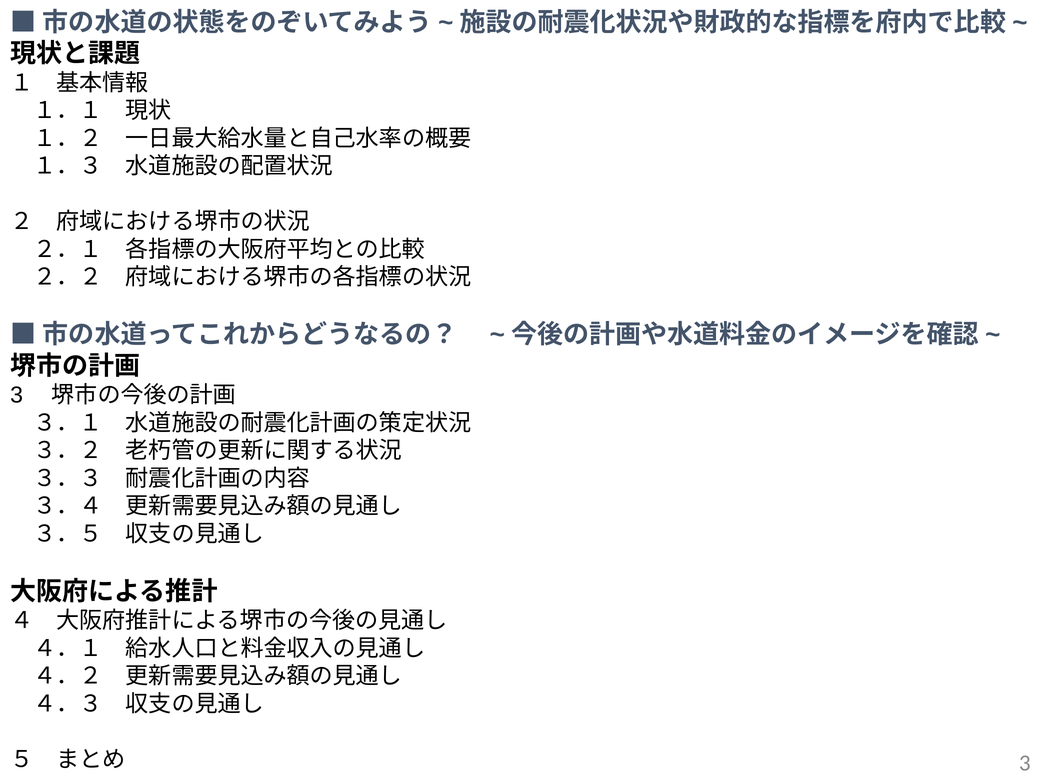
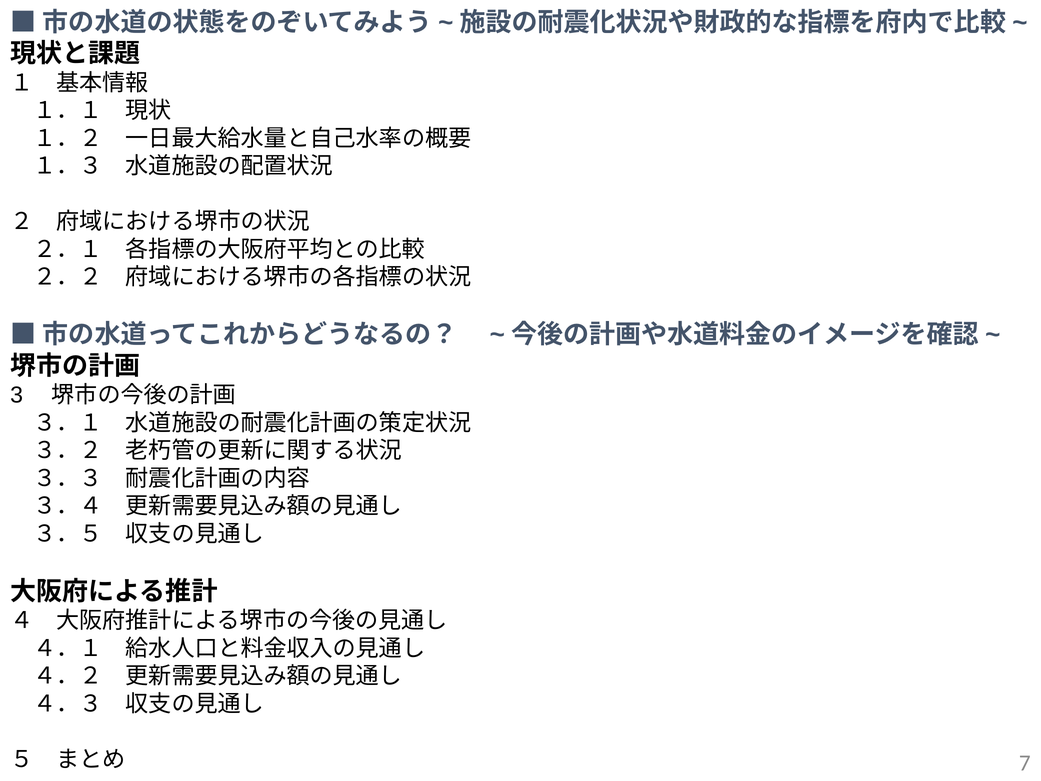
3 at (1025, 763): 3 -> 7
